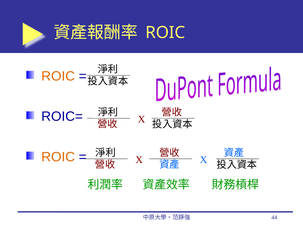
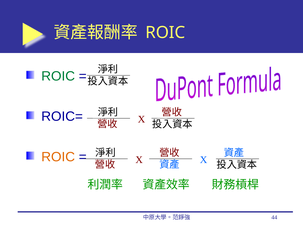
ROIC at (58, 76) colour: orange -> green
